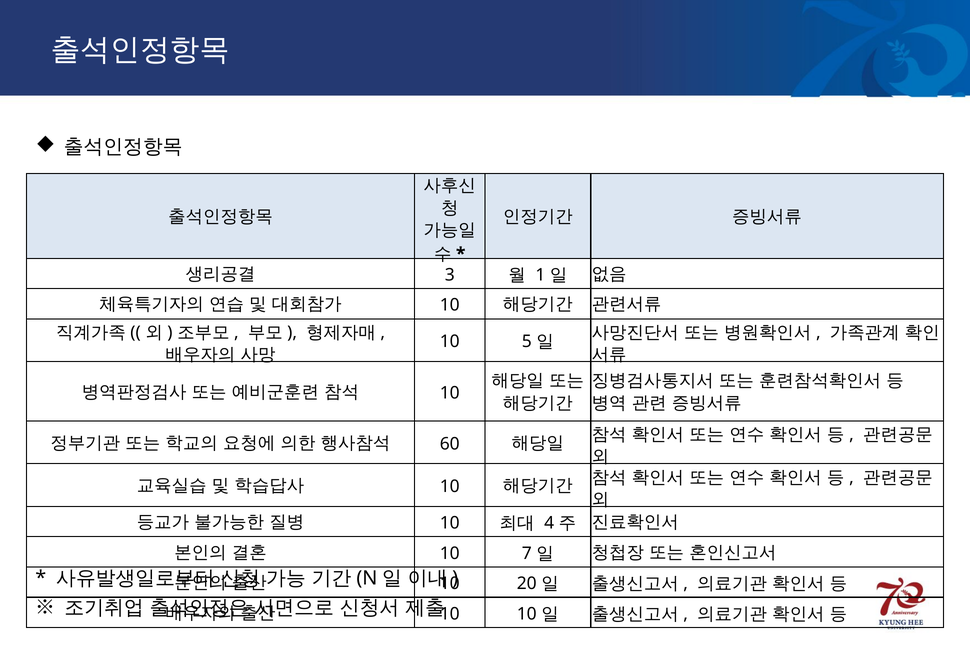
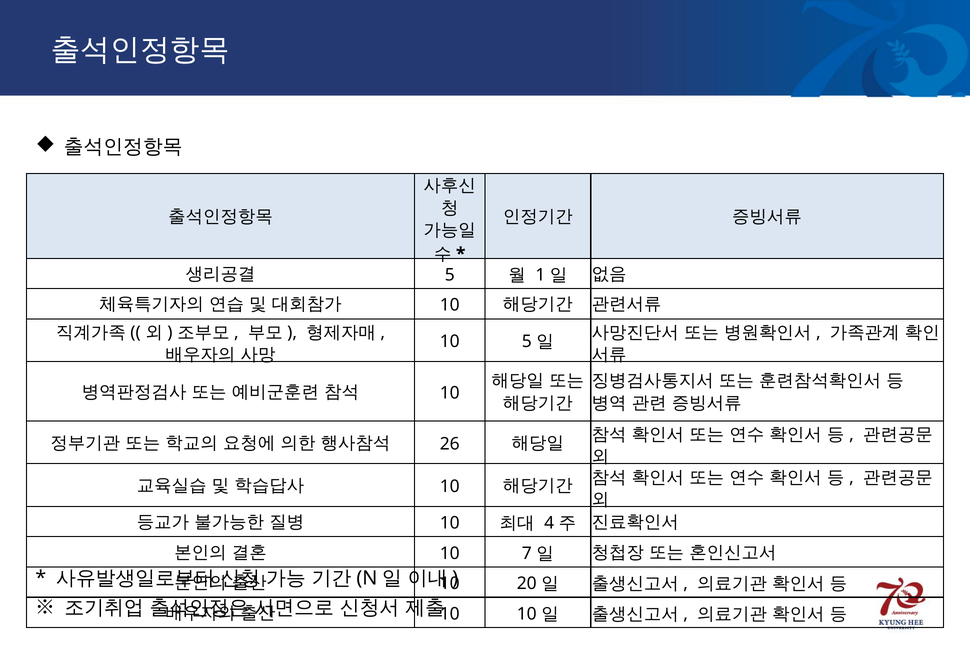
3 at (450, 275): 3 -> 5
60: 60 -> 26
